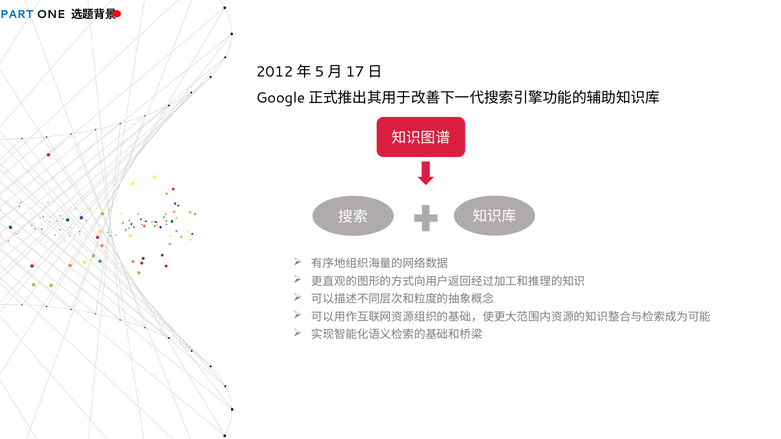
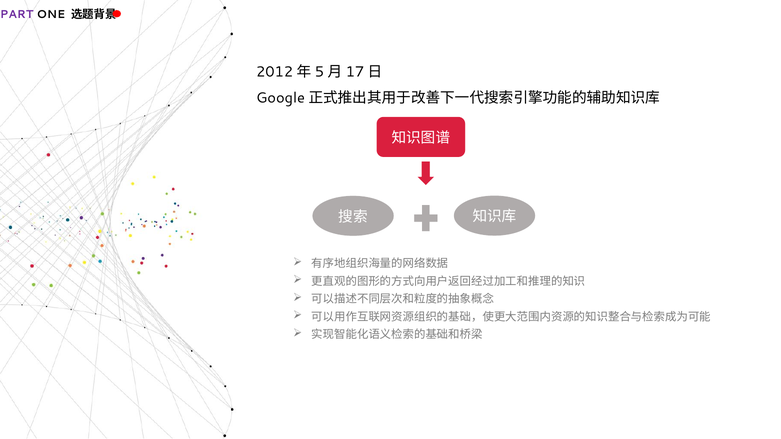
PART colour: blue -> purple
